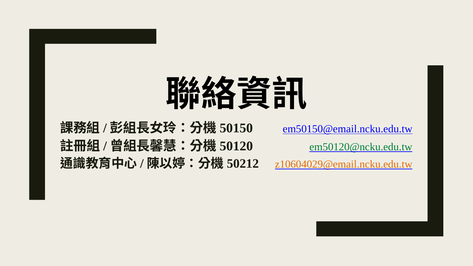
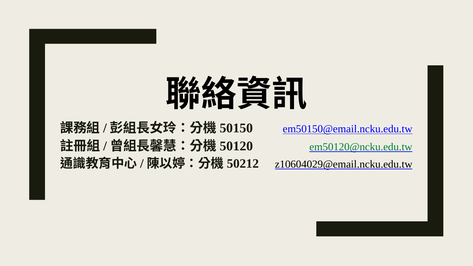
z10604029@email.ncku.edu.tw colour: orange -> black
